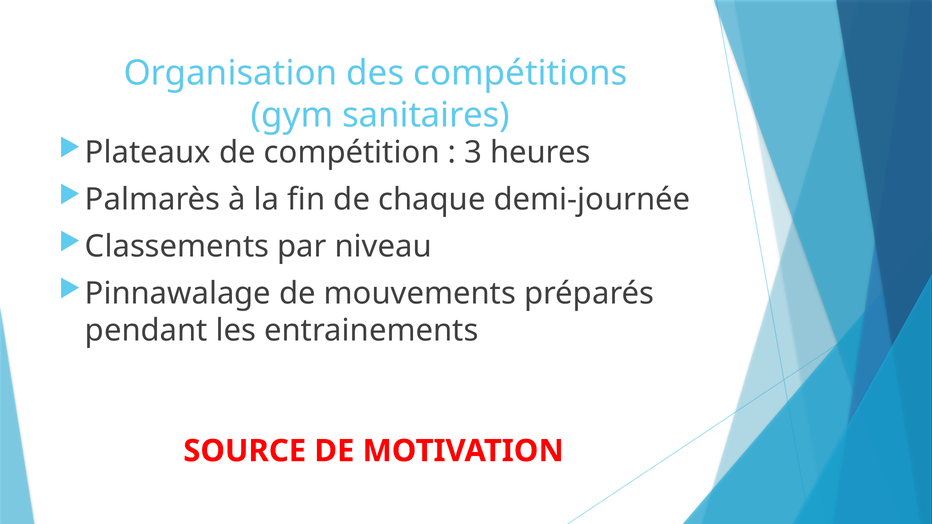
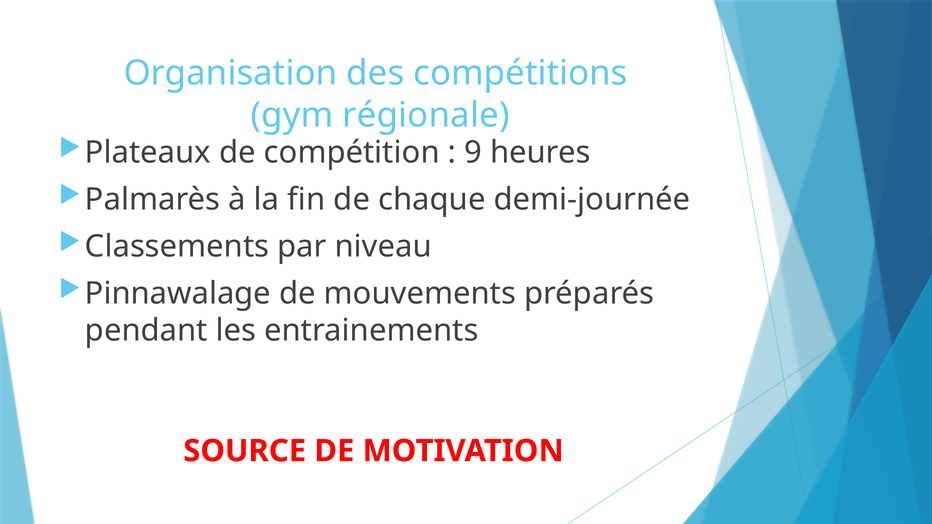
sanitaires: sanitaires -> régionale
3: 3 -> 9
